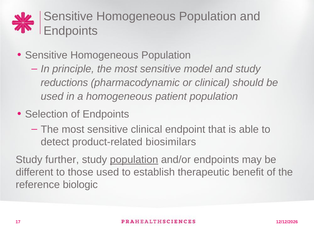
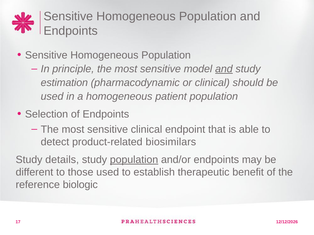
and at (224, 69) underline: none -> present
reductions: reductions -> estimation
further: further -> details
